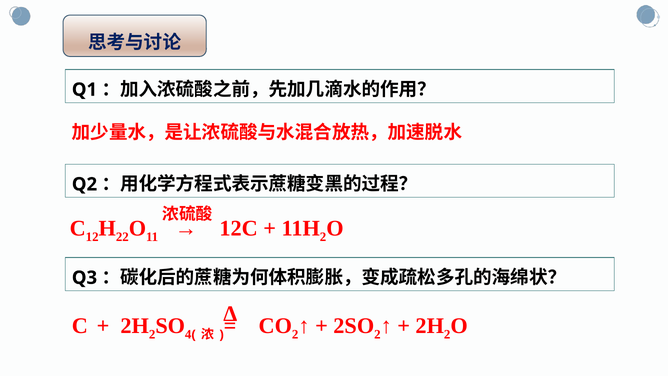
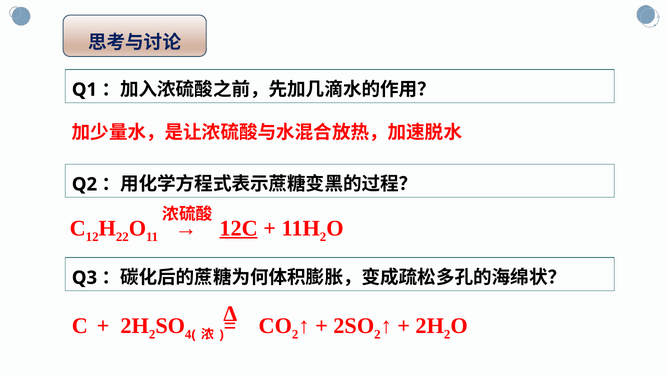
12C underline: none -> present
